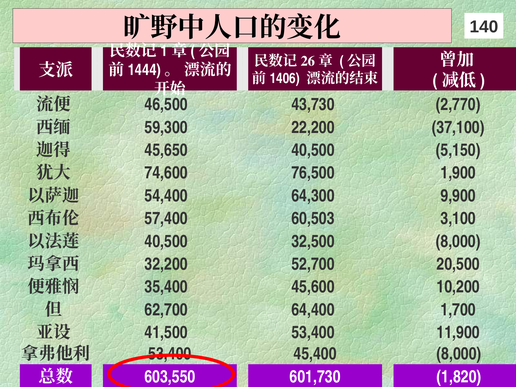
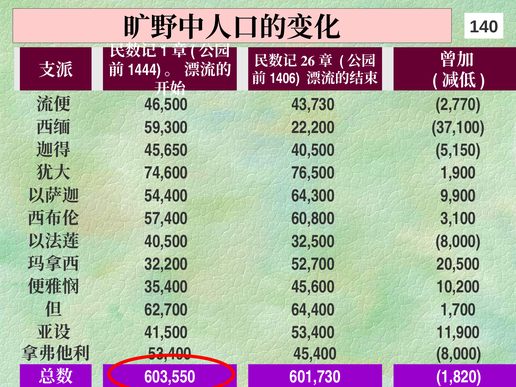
60,503: 60,503 -> 60,800
